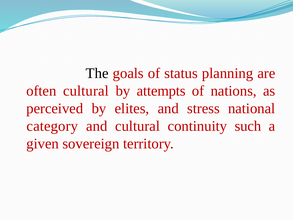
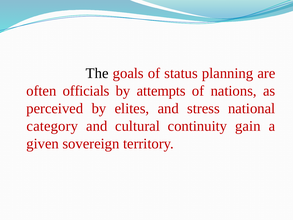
often cultural: cultural -> officials
such: such -> gain
